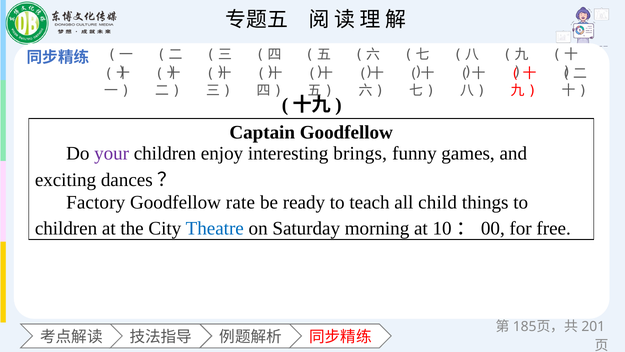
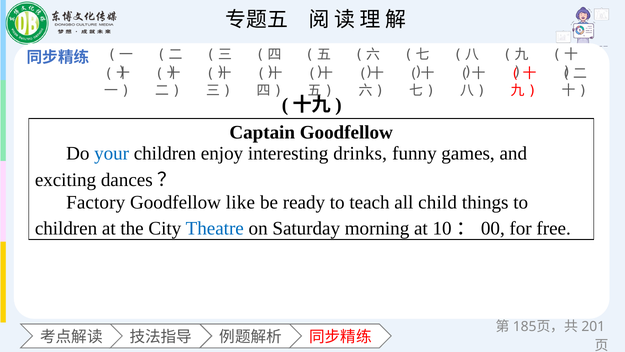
your colour: purple -> blue
brings: brings -> drinks
rate: rate -> like
